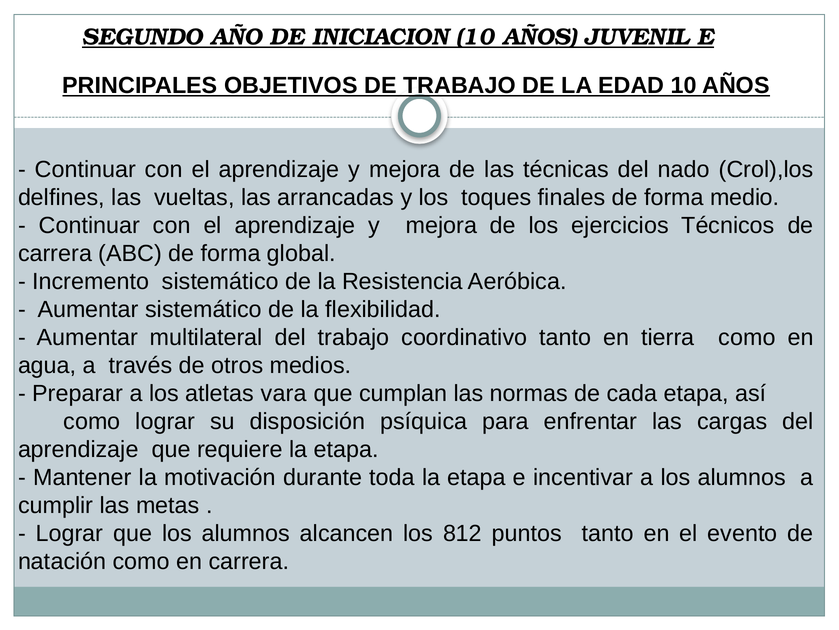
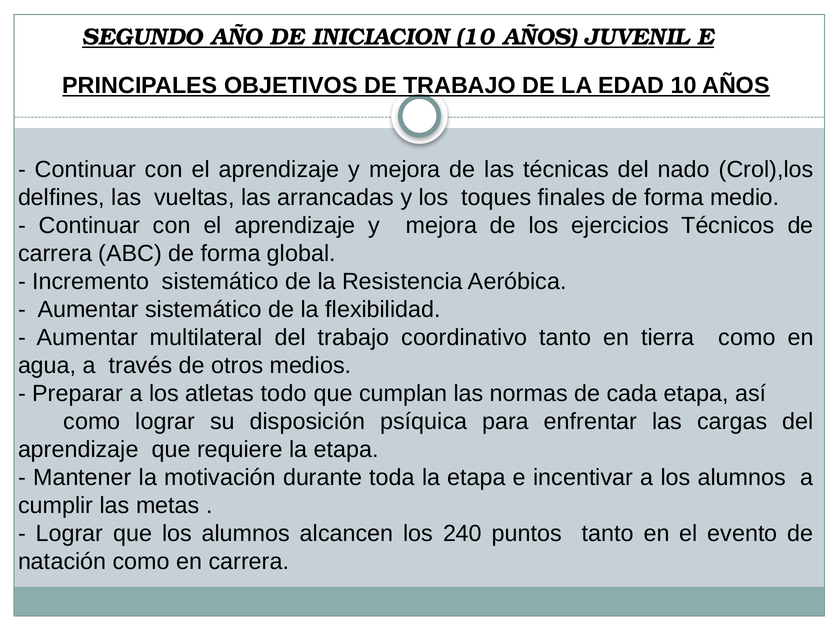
vara: vara -> todo
812: 812 -> 240
